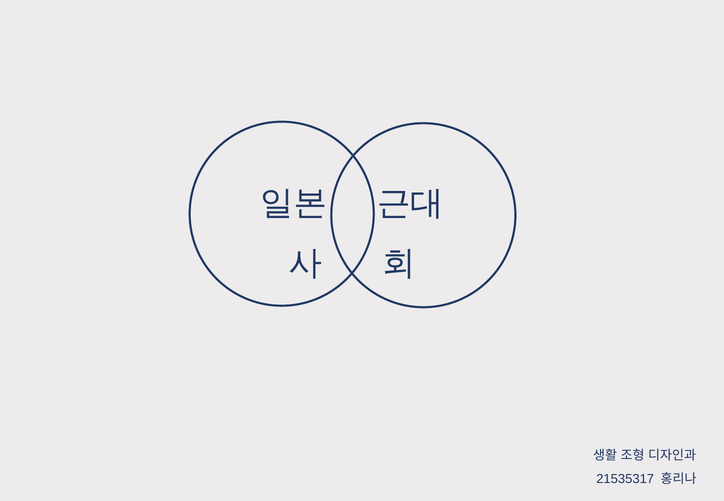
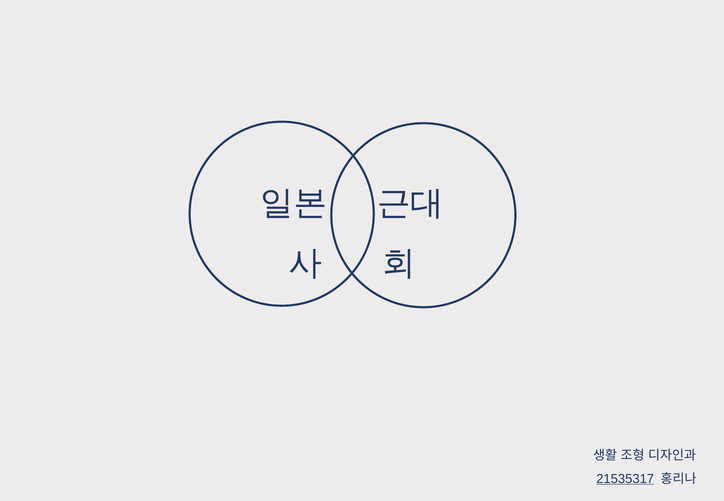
21535317 underline: none -> present
